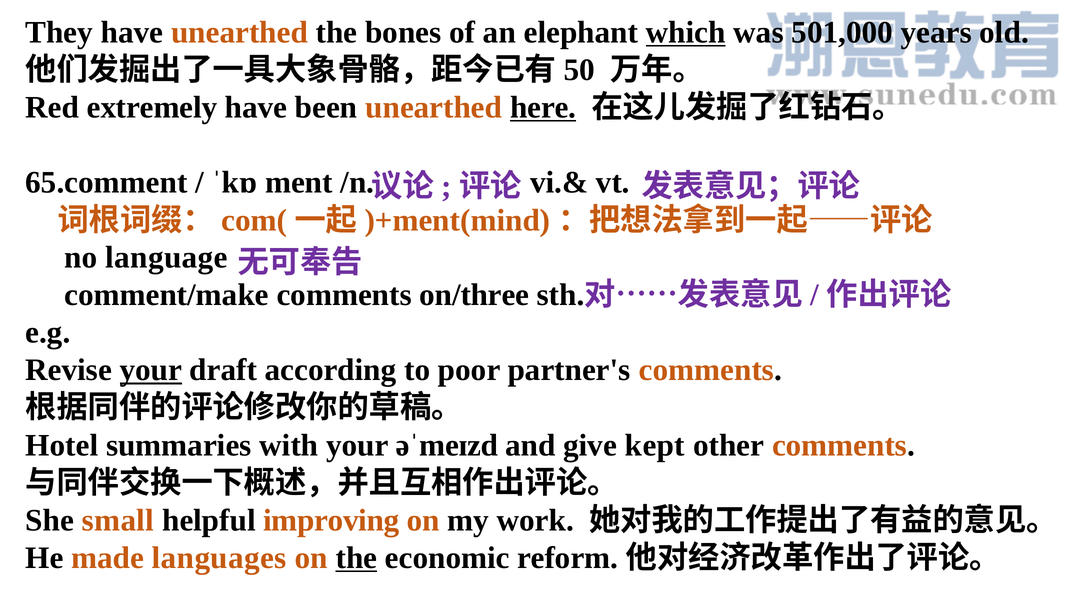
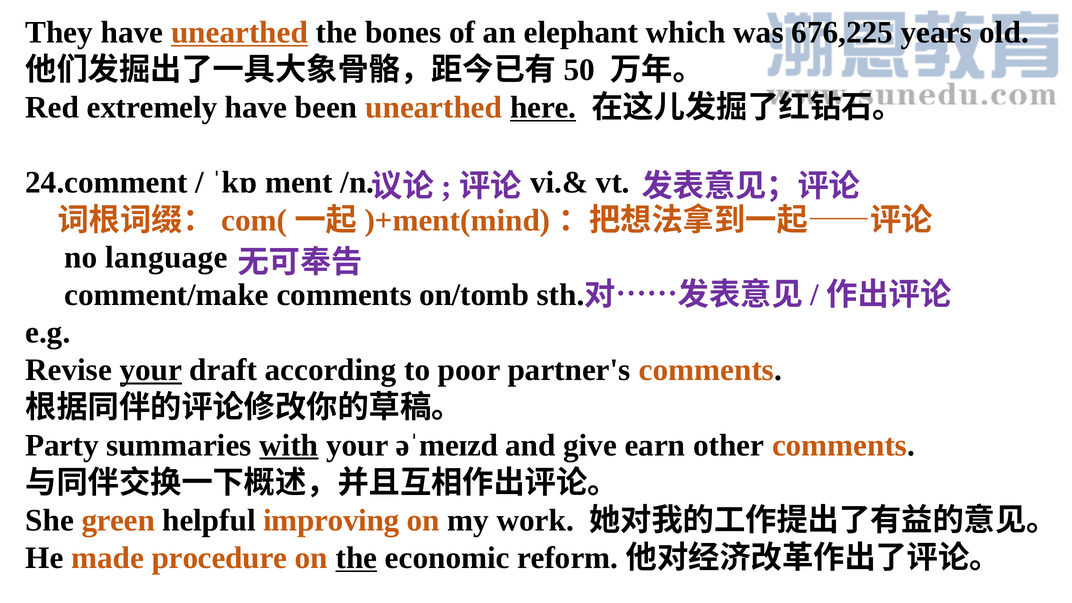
unearthed at (240, 32) underline: none -> present
which underline: present -> none
501,000: 501,000 -> 676,225
65.comment: 65.comment -> 24.comment
on/three: on/three -> on/tomb
Hotel: Hotel -> Party
with underline: none -> present
kept: kept -> earn
small: small -> green
languages: languages -> procedure
